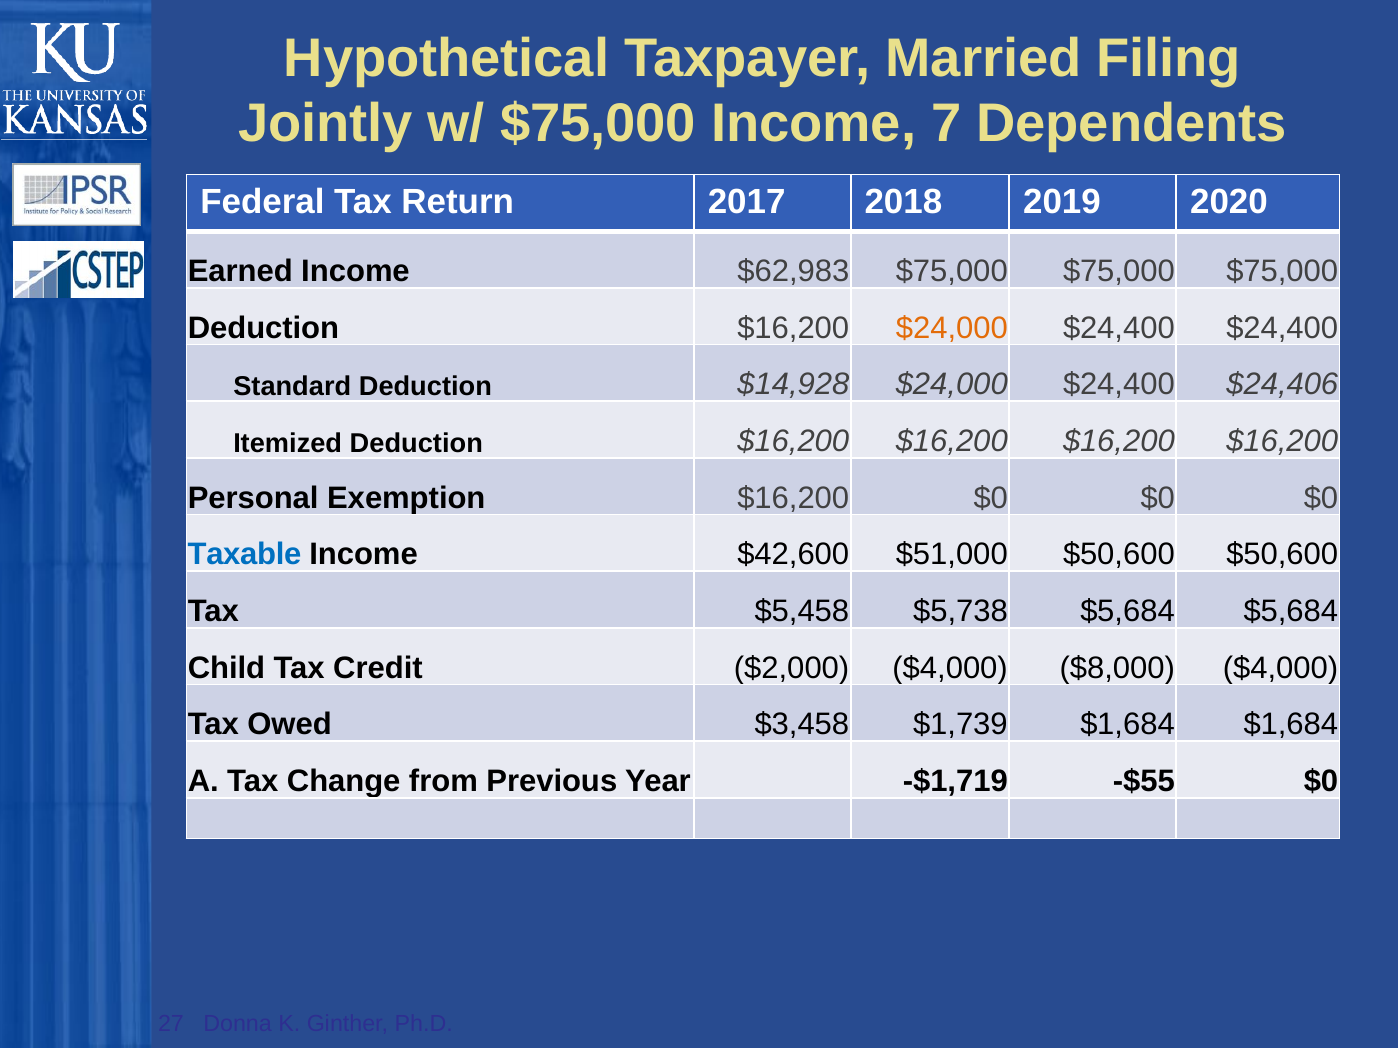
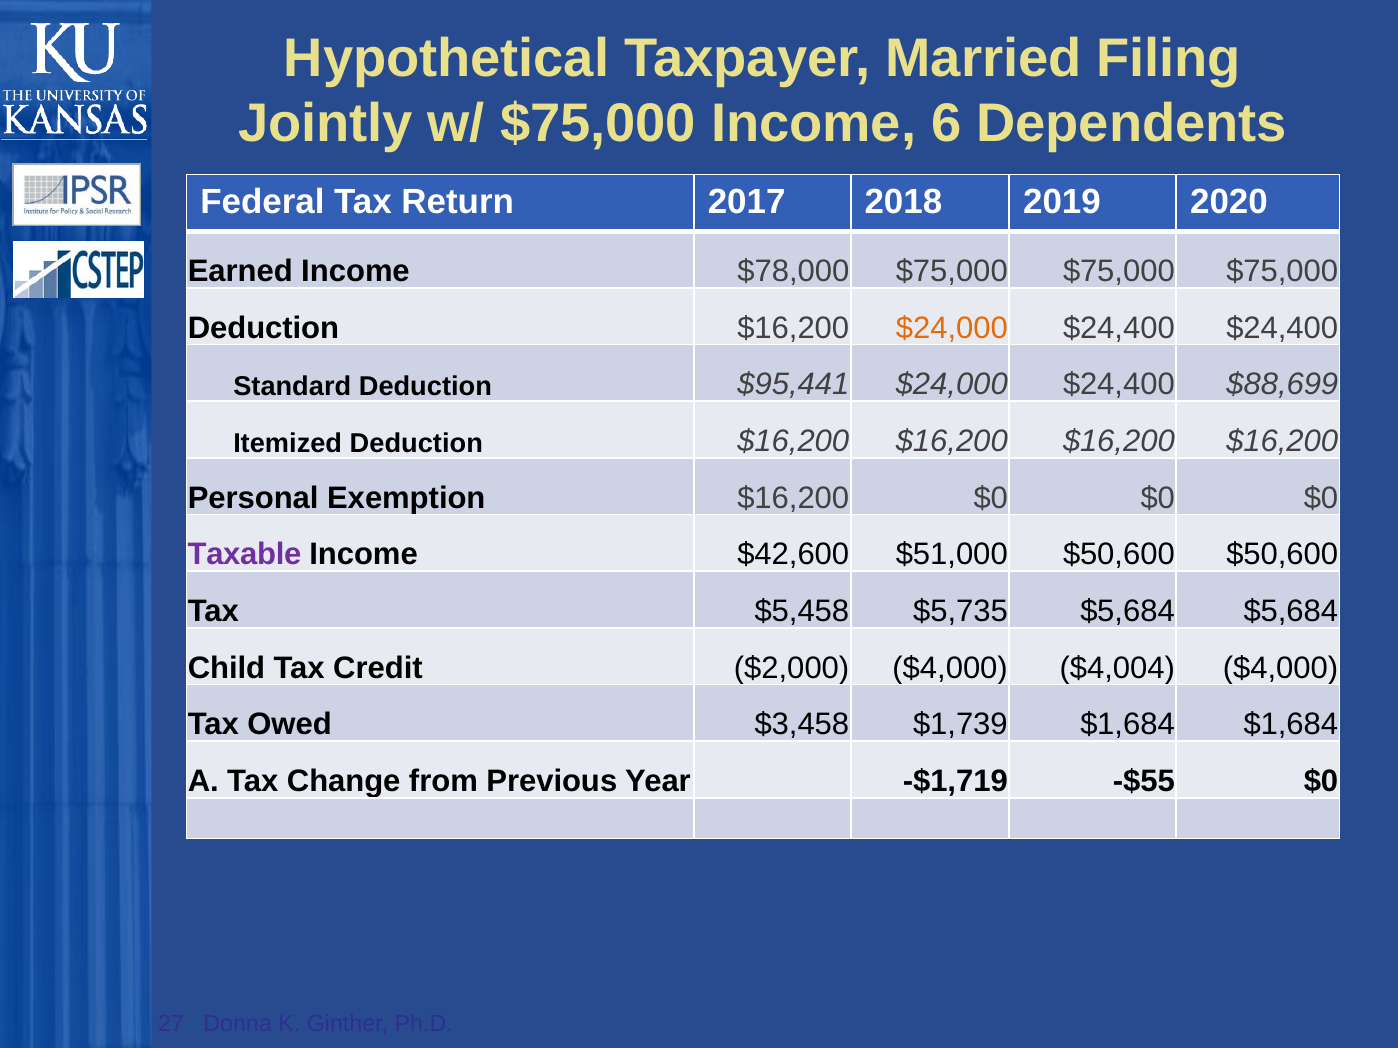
7: 7 -> 6
$62,983: $62,983 -> $78,000
$14,928: $14,928 -> $95,441
$24,406: $24,406 -> $88,699
Taxable colour: blue -> purple
$5,738: $5,738 -> $5,735
$8,000: $8,000 -> $4,004
